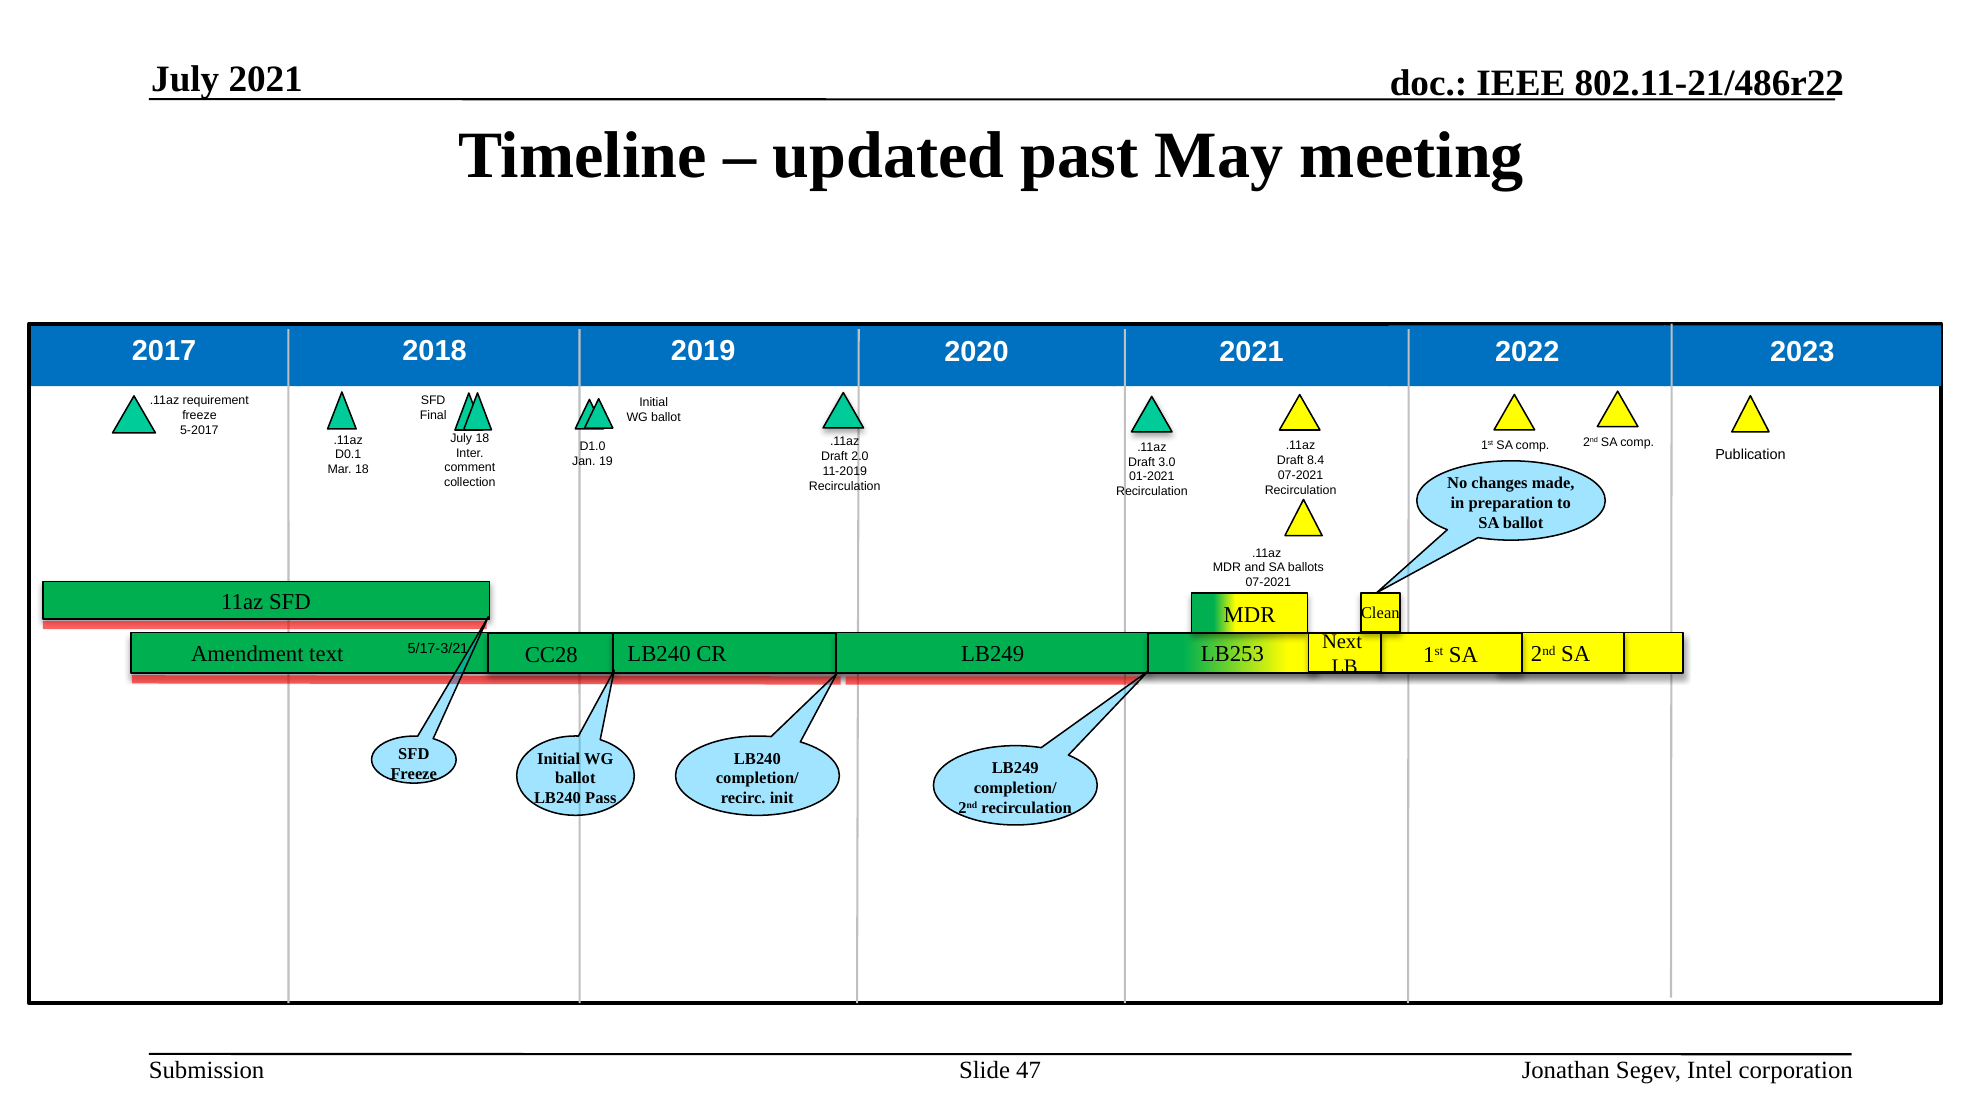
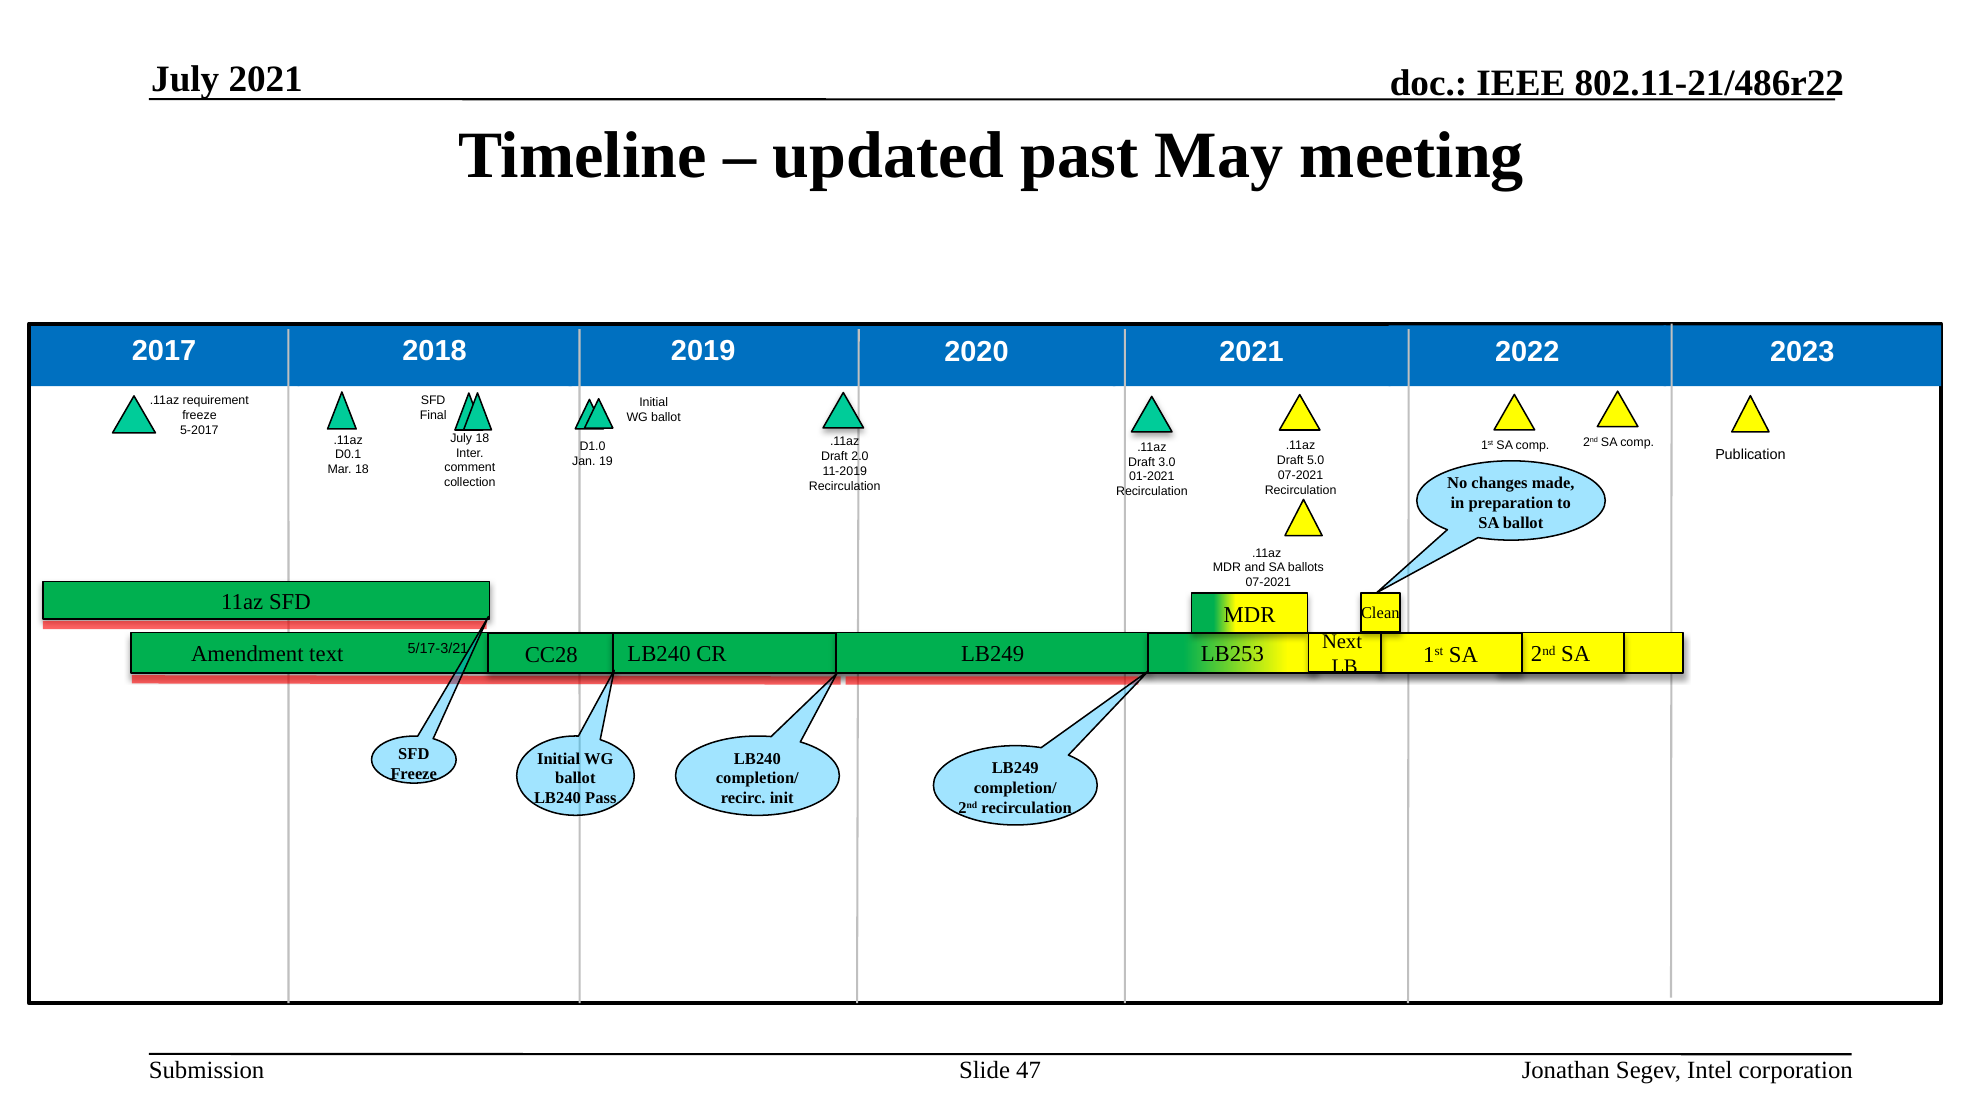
8.4: 8.4 -> 5.0
